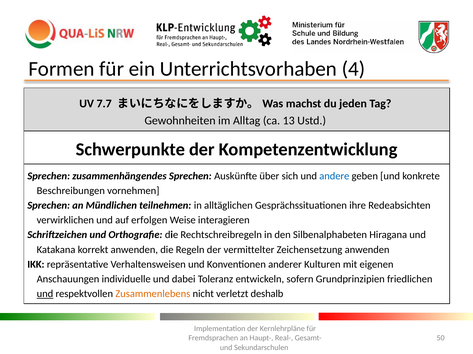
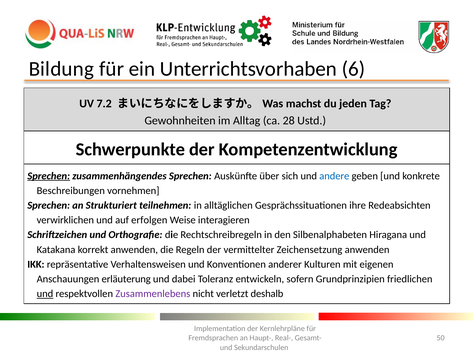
Formen: Formen -> Bildung
4: 4 -> 6
7.7: 7.7 -> 7.2
13: 13 -> 28
Sprechen at (49, 176) underline: none -> present
Mündlichen: Mündlichen -> Strukturiert
individuelle: individuelle -> erläuterung
Zusammenlebens colour: orange -> purple
